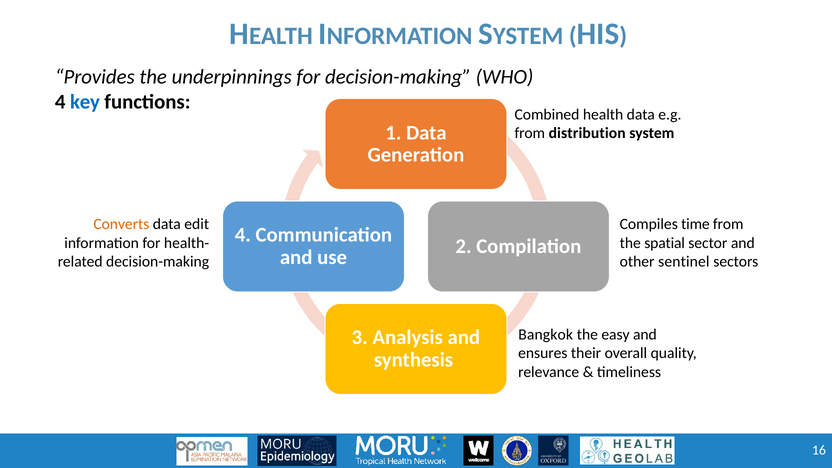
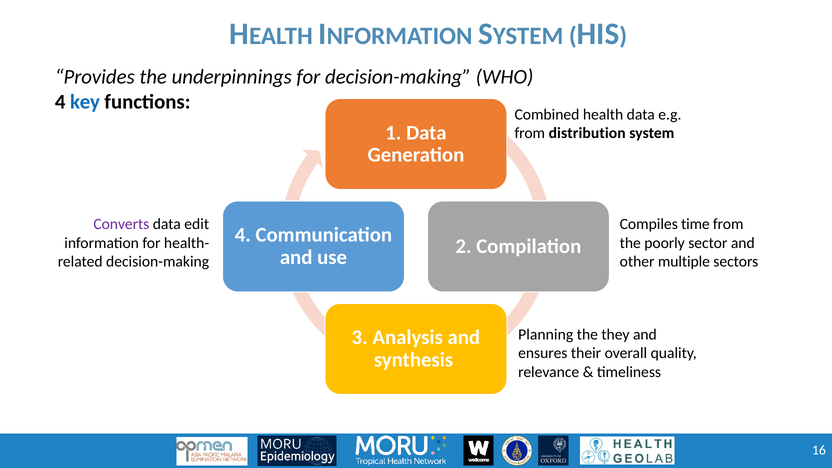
Converts colour: orange -> purple
spatial: spatial -> poorly
sentinel: sentinel -> multiple
Bangkok: Bangkok -> Planning
easy: easy -> they
